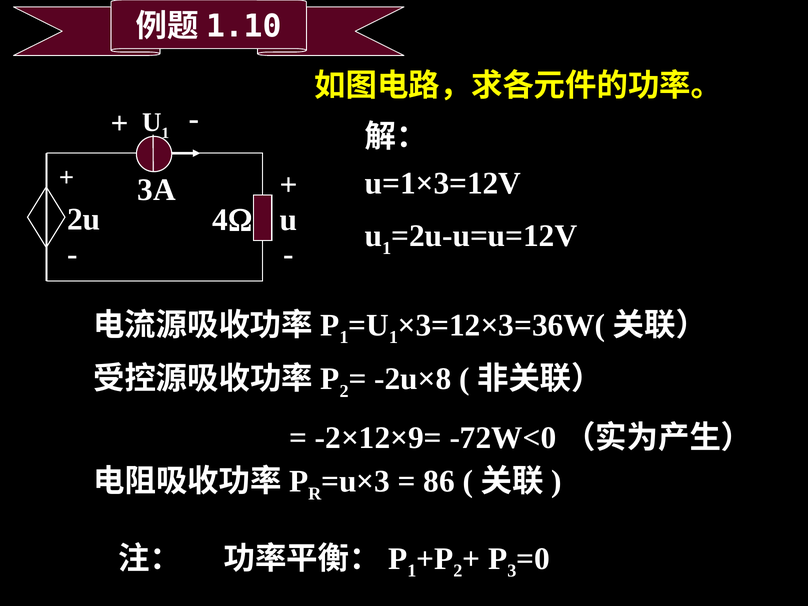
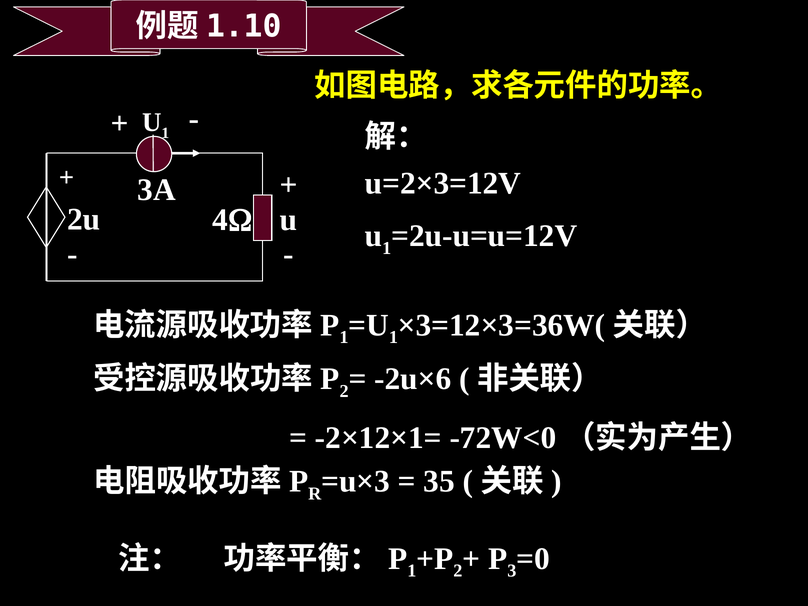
u=1×3=12V: u=1×3=12V -> u=2×3=12V
-2u×8: -2u×8 -> -2u×6
-2×12×9=: -2×12×9= -> -2×12×1=
86: 86 -> 35
